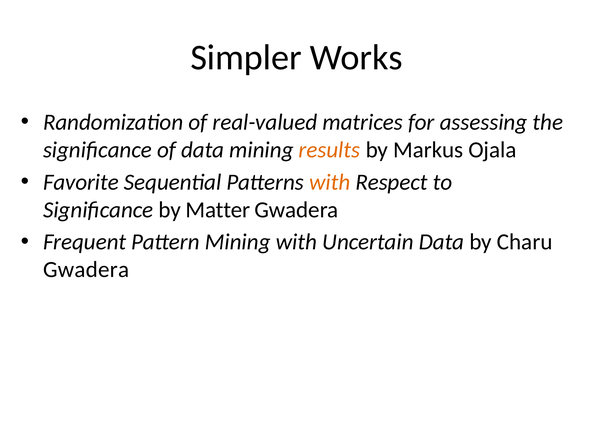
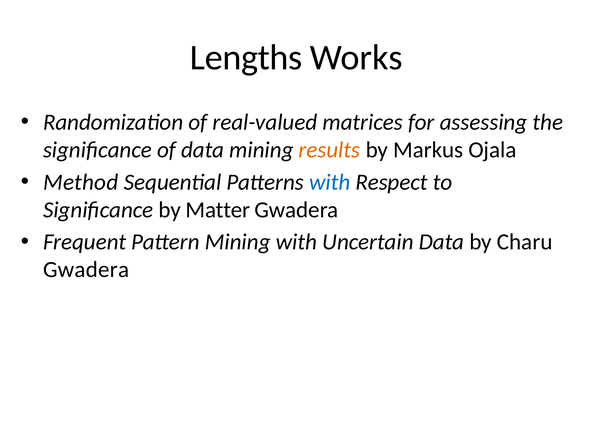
Simpler: Simpler -> Lengths
Favorite: Favorite -> Method
with at (330, 182) colour: orange -> blue
